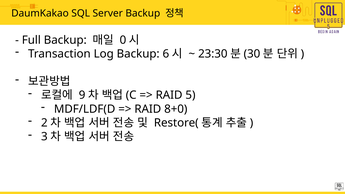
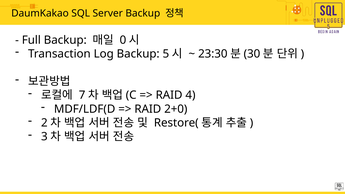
6: 6 -> 5
9: 9 -> 7
5: 5 -> 4
8+0: 8+0 -> 2+0
